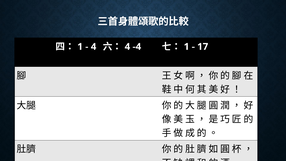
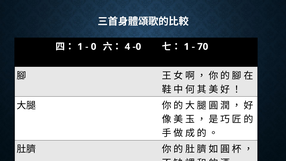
4 at (94, 47): 4 -> 0
-4: -4 -> -0
17: 17 -> 70
